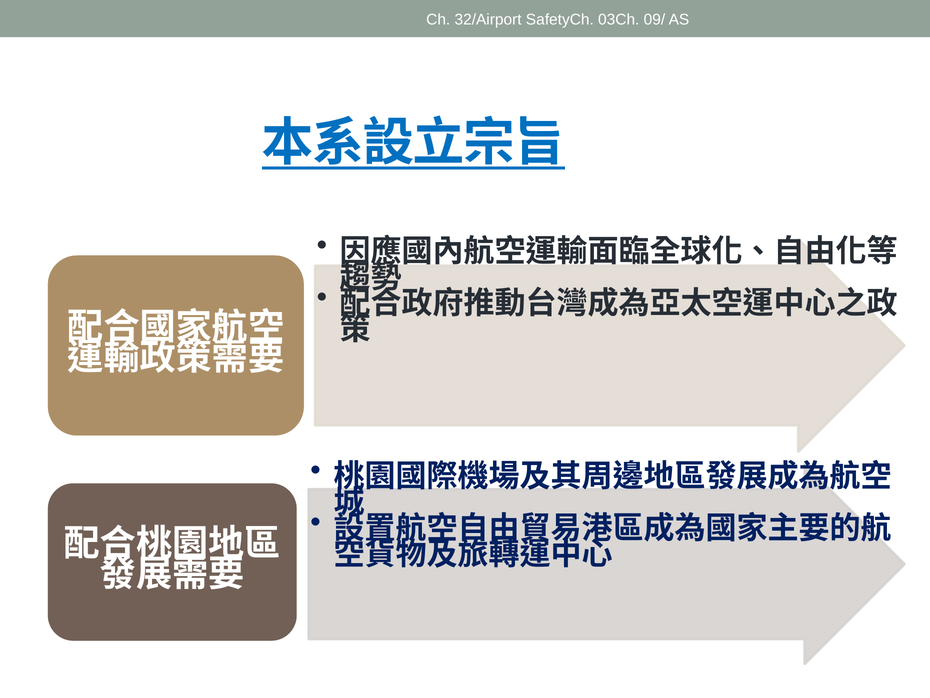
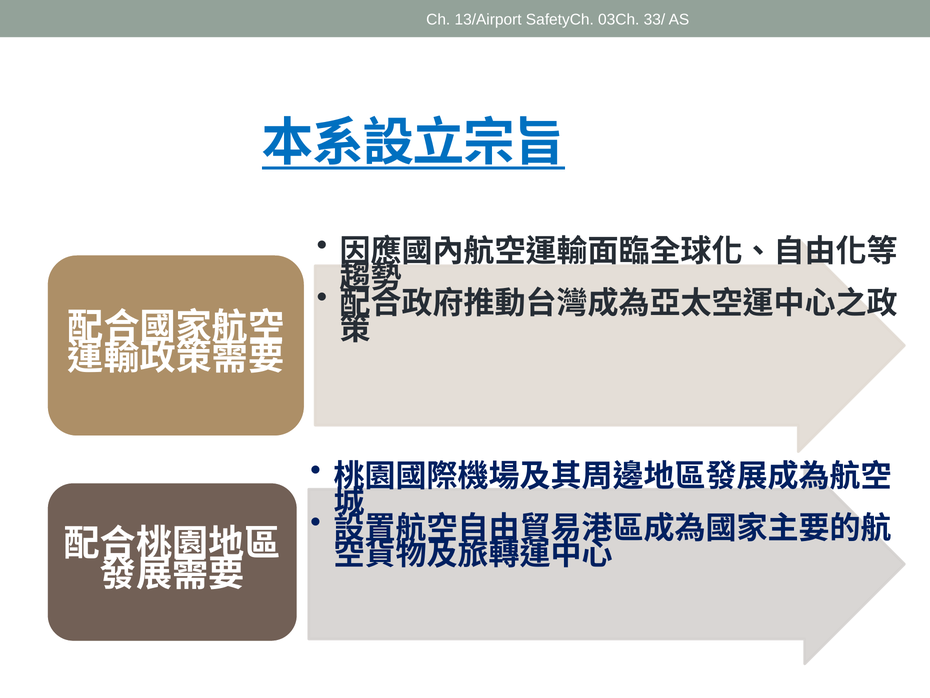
32/Airport: 32/Airport -> 13/Airport
09/: 09/ -> 33/
